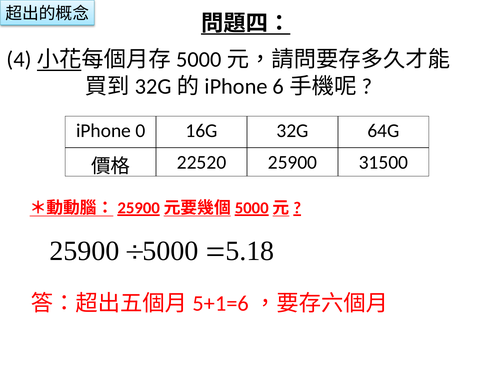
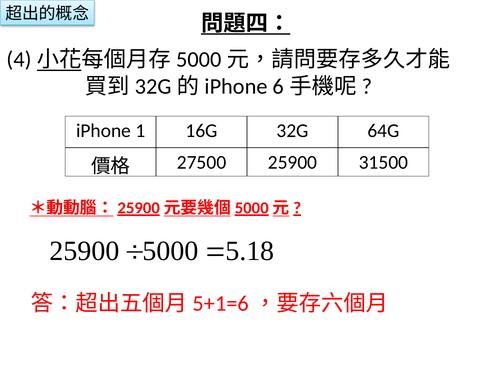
0: 0 -> 1
22520: 22520 -> 27500
